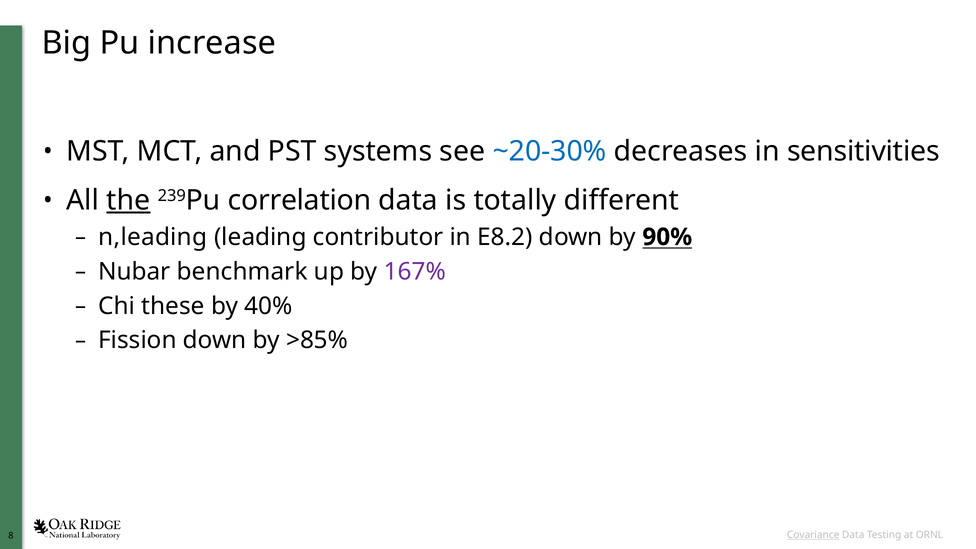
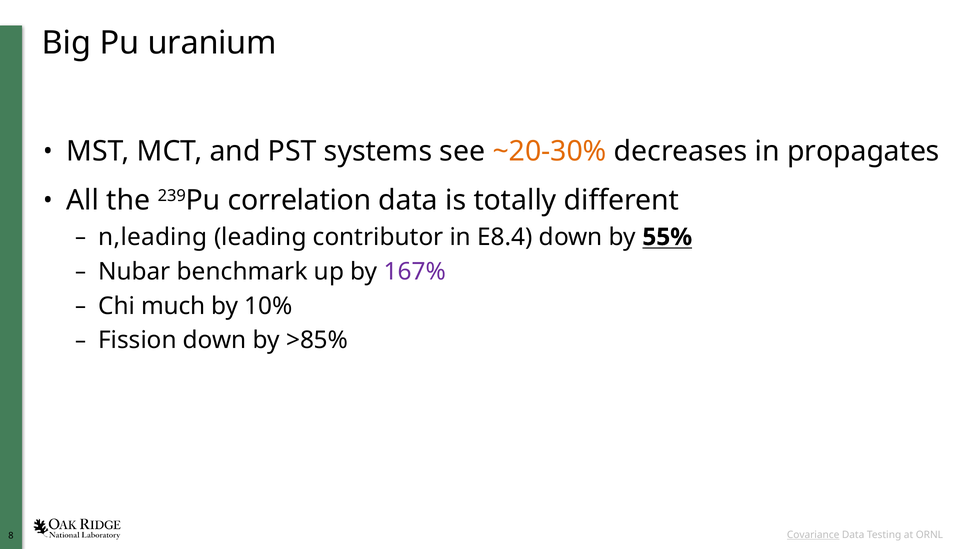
increase: increase -> uranium
~20-30% colour: blue -> orange
sensitivities: sensitivities -> propagates
the underline: present -> none
E8.2: E8.2 -> E8.4
90%: 90% -> 55%
these: these -> much
40%: 40% -> 10%
